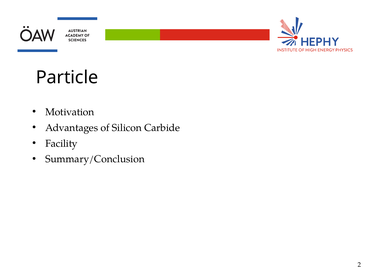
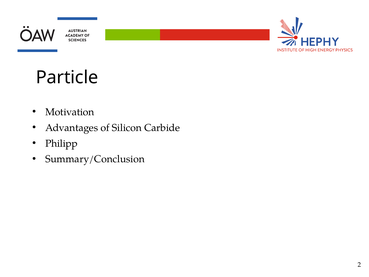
Facility: Facility -> Philipp
